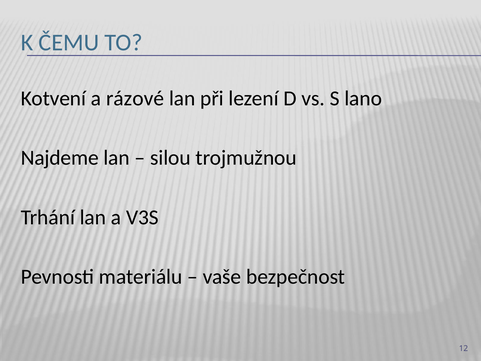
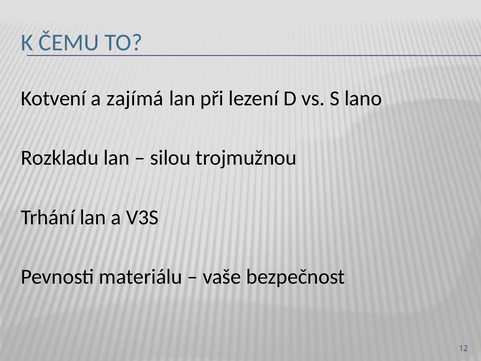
rázové: rázové -> zajímá
Najdeme: Najdeme -> Rozkladu
